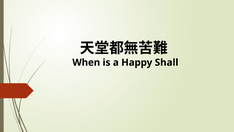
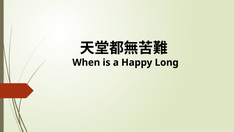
Shall: Shall -> Long
